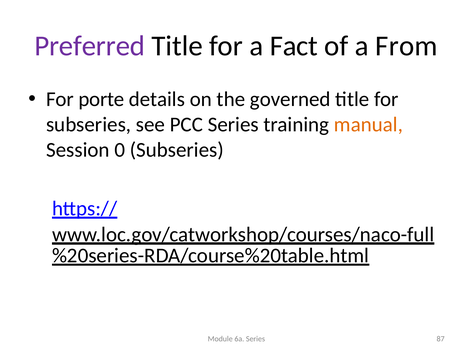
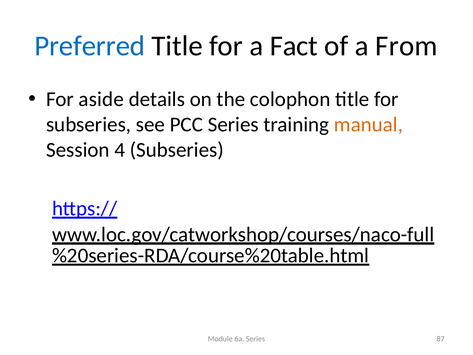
Preferred colour: purple -> blue
porte: porte -> aside
governed: governed -> colophon
0: 0 -> 4
